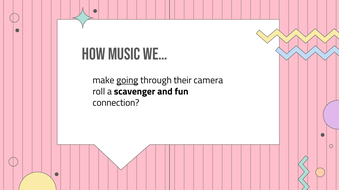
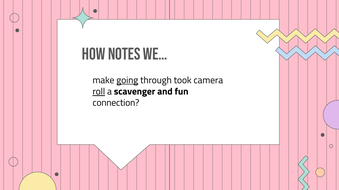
music: music -> notes
their: their -> took
roll underline: none -> present
